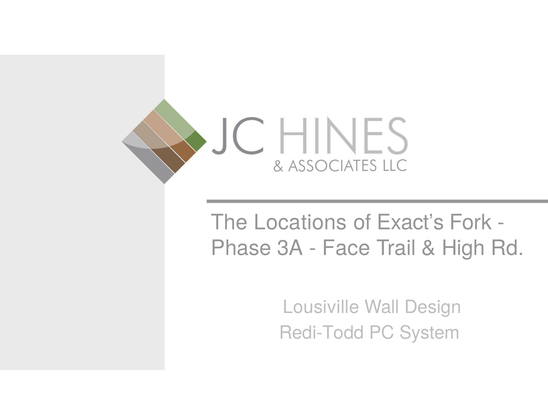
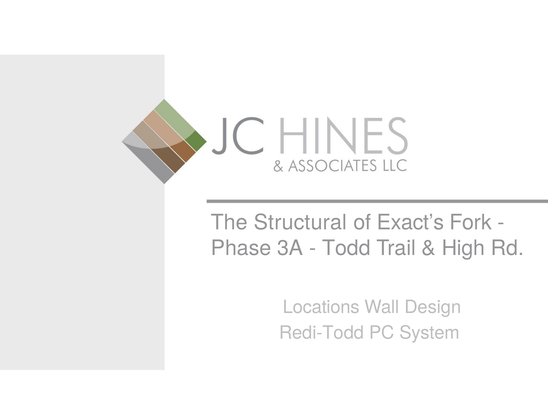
Locations: Locations -> Structural
Face: Face -> Todd
Lousiville: Lousiville -> Locations
